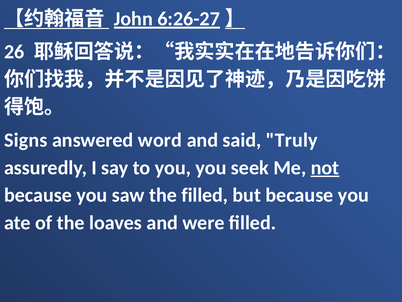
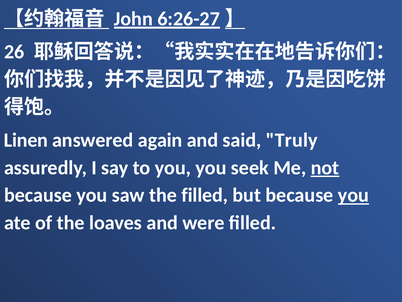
Signs: Signs -> Linen
word: word -> again
you at (353, 195) underline: none -> present
